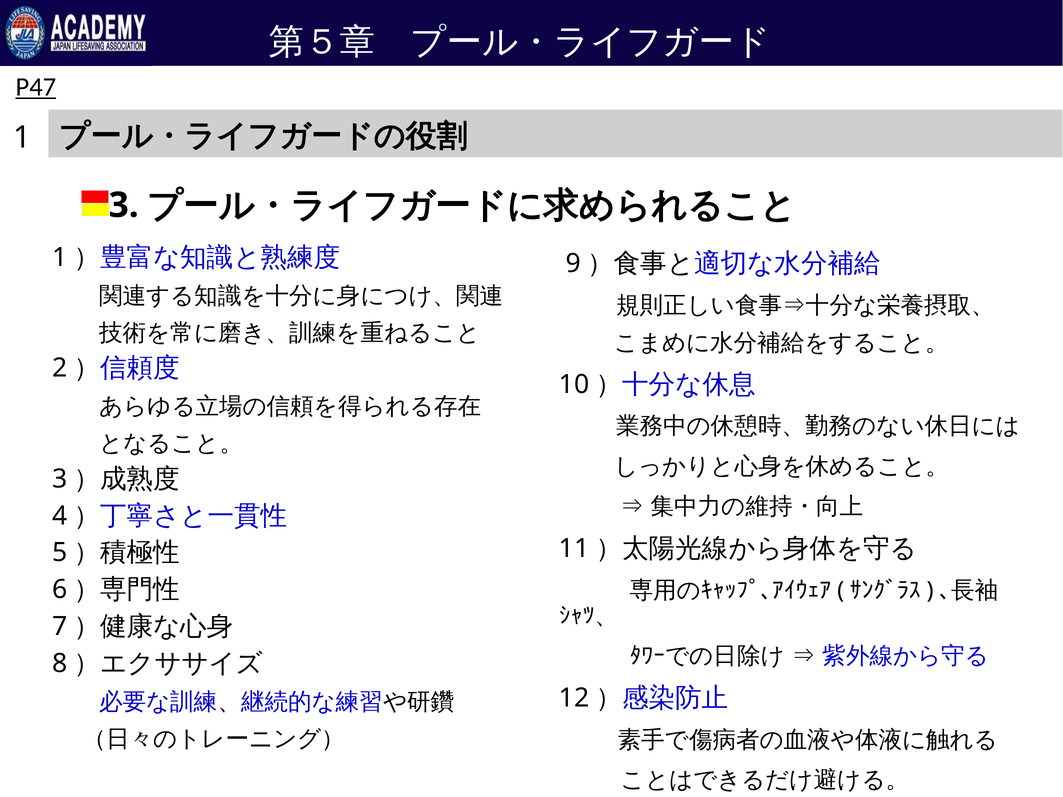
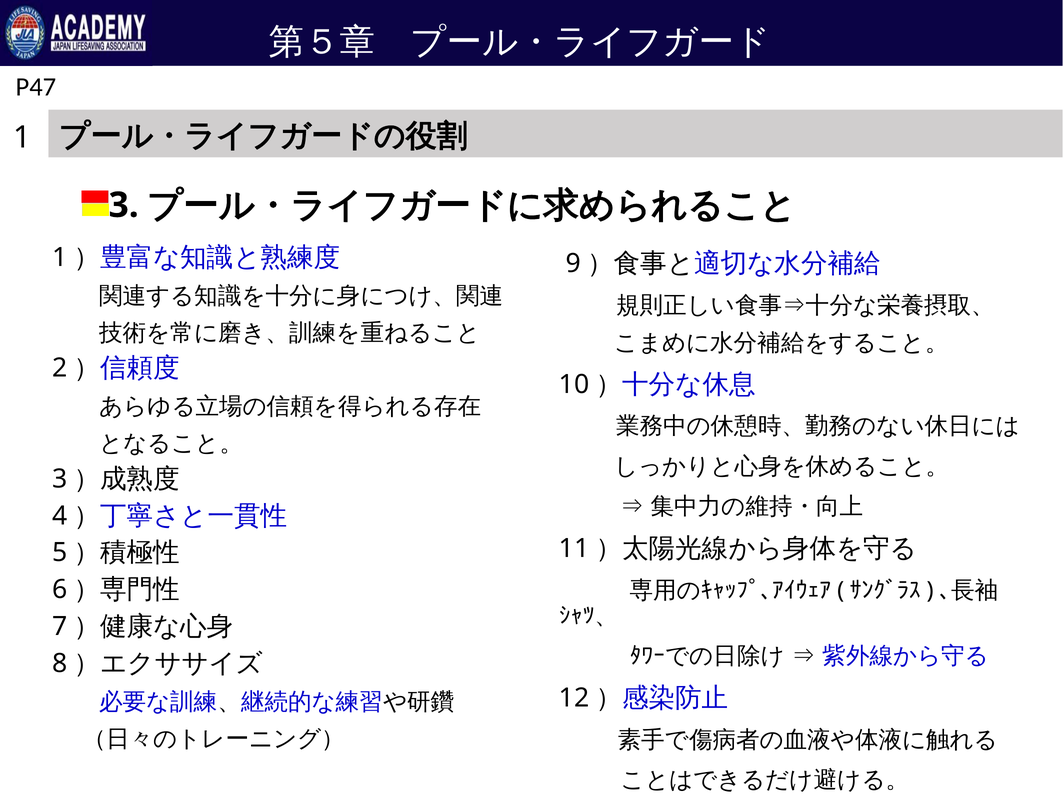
P47 underline: present -> none
